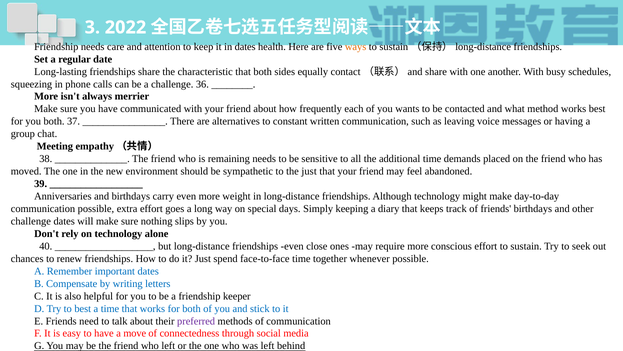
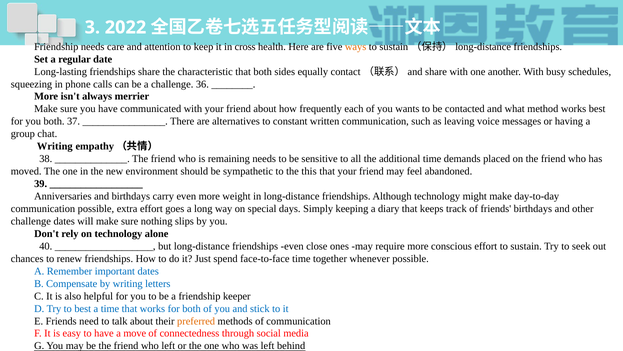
in dates: dates -> cross
Meeting at (55, 146): Meeting -> Writing
the just: just -> this
preferred colour: purple -> orange
